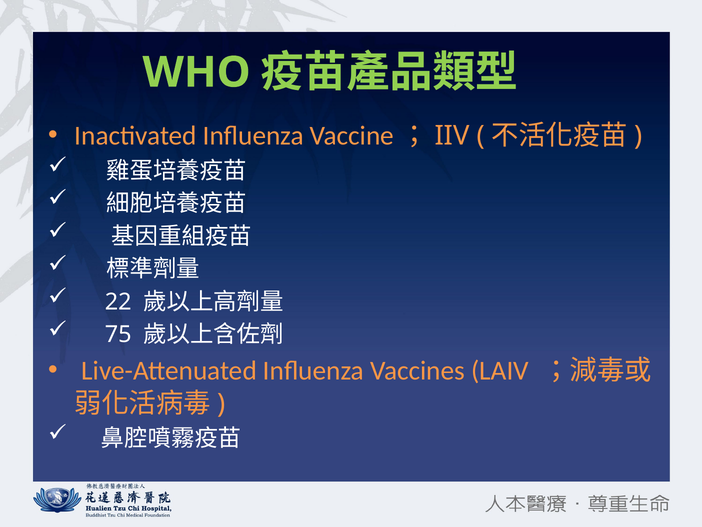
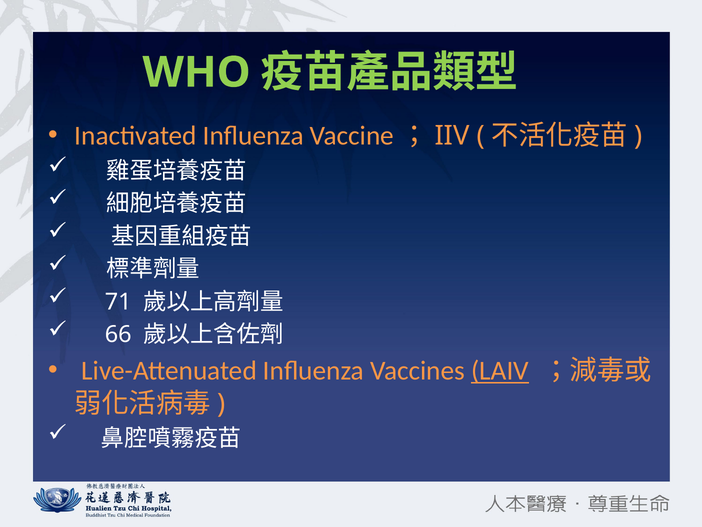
22: 22 -> 71
75: 75 -> 66
LAIV underline: none -> present
